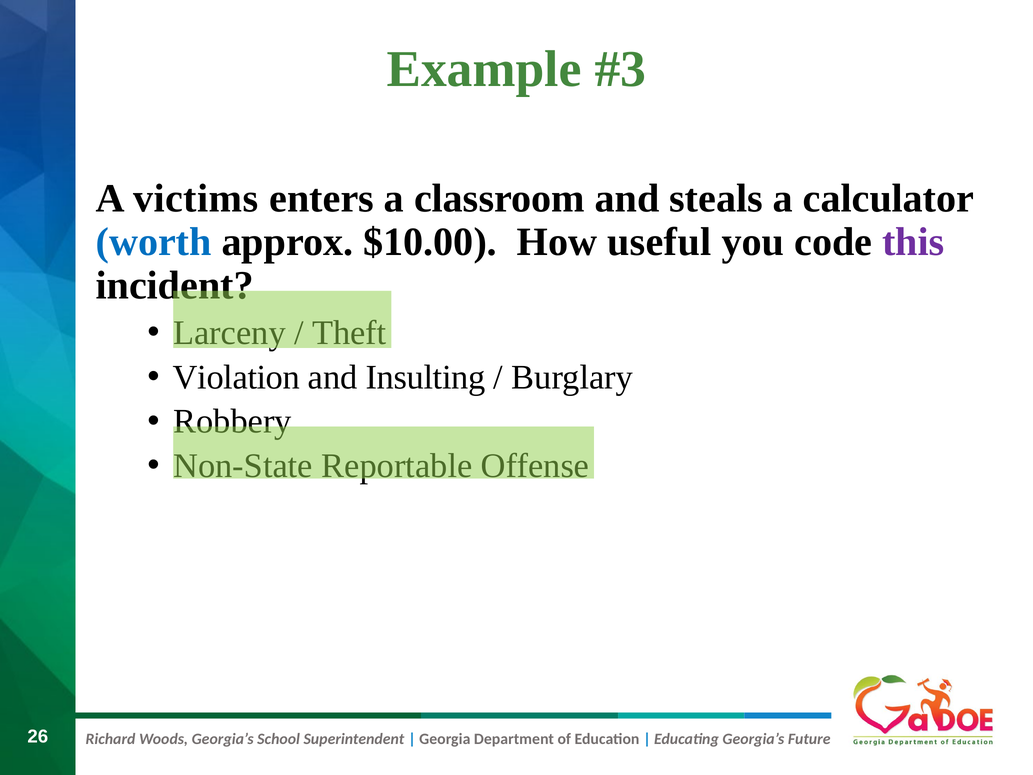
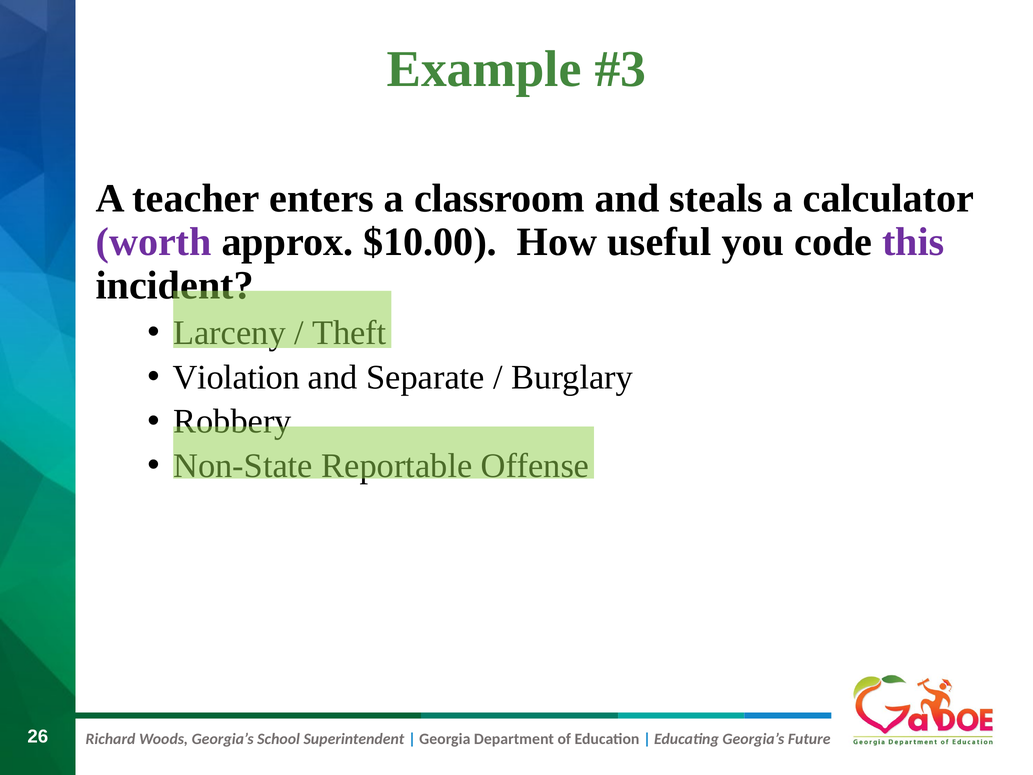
victims: victims -> teacher
worth colour: blue -> purple
Insulting: Insulting -> Separate
